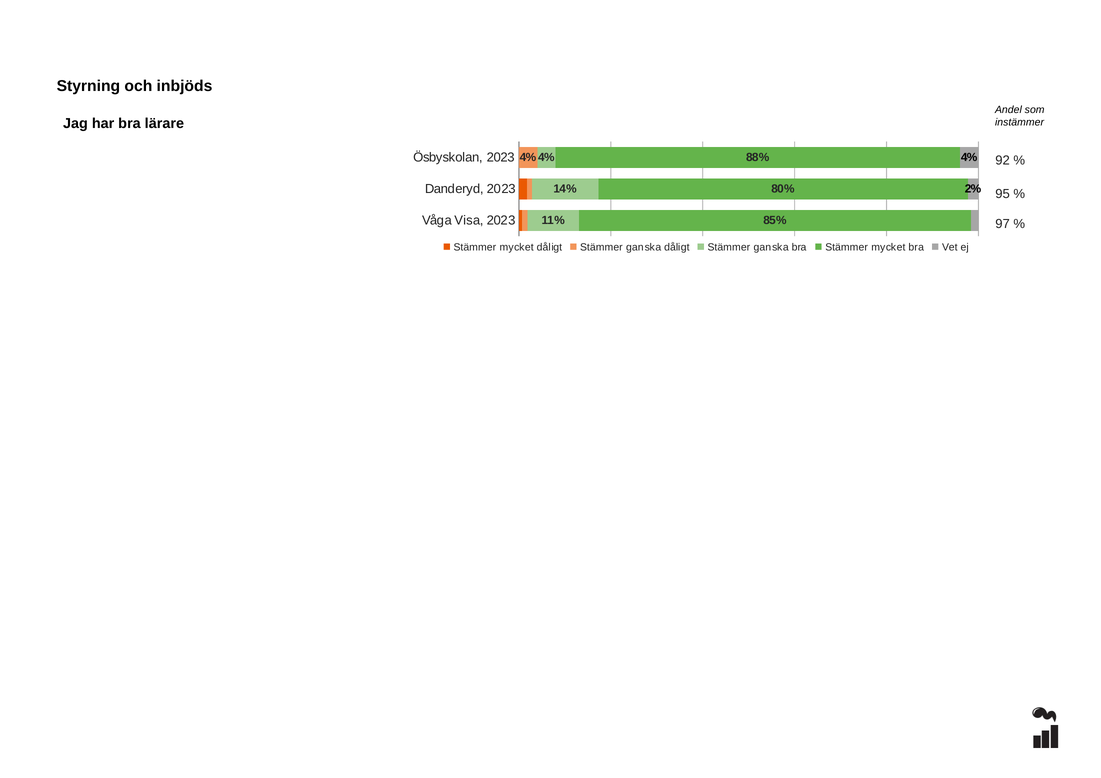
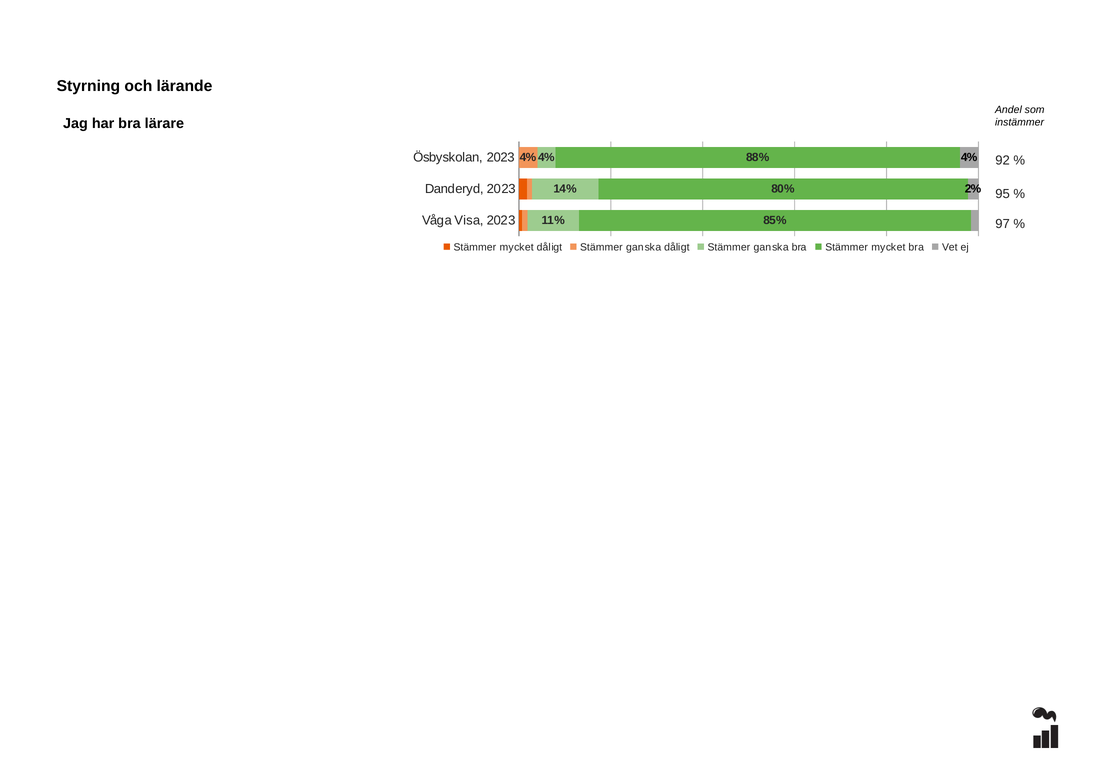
inbjöds: inbjöds -> lärande
